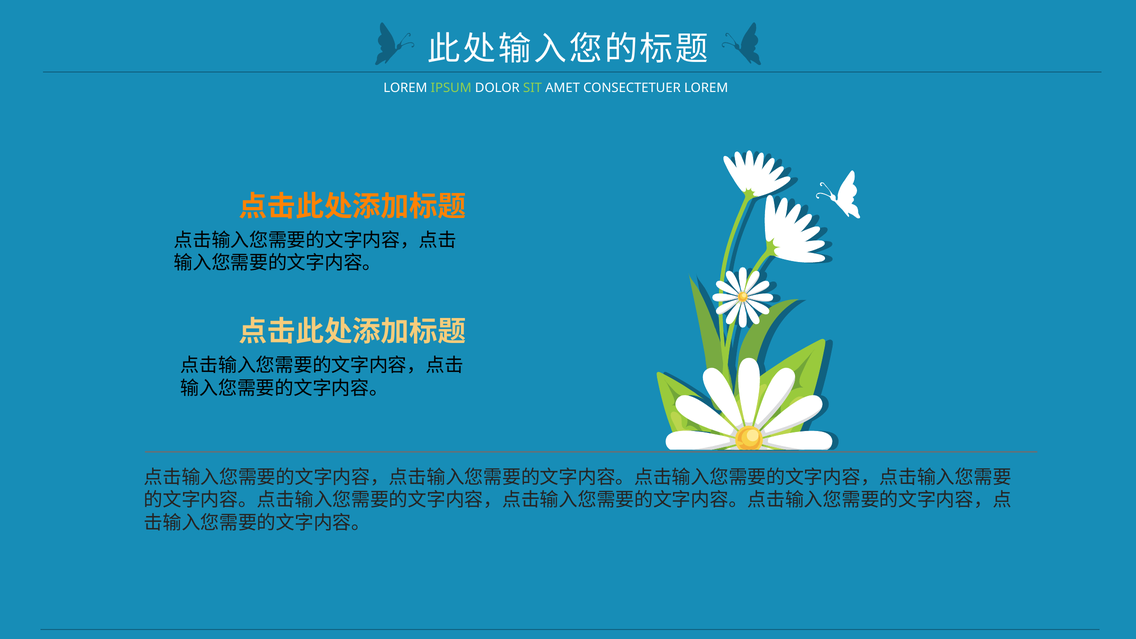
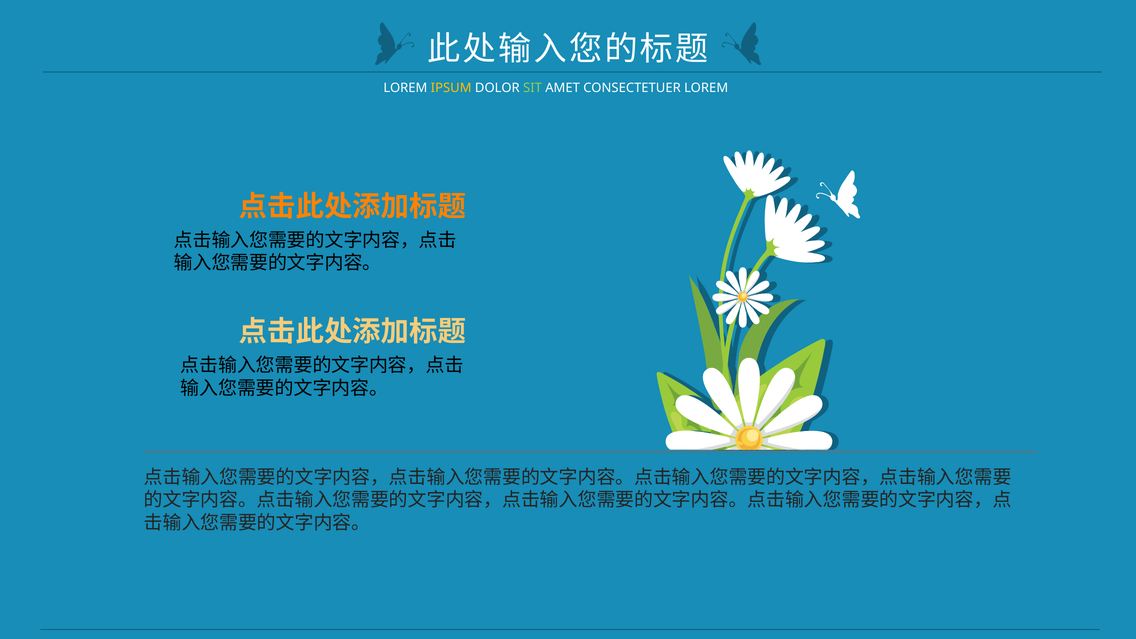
IPSUM colour: light green -> yellow
